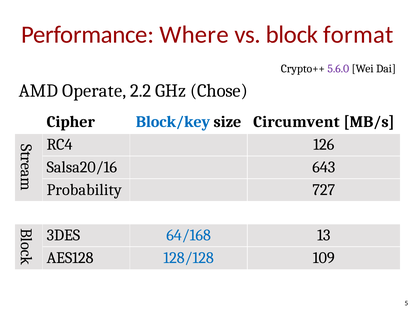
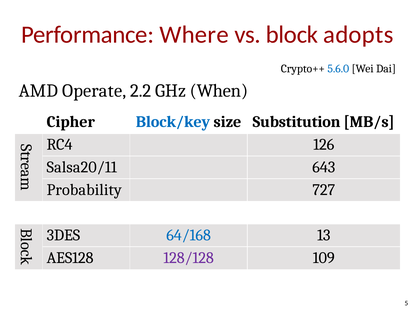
format: format -> adopts
5.6.0 colour: purple -> blue
Chose: Chose -> When
Circumvent: Circumvent -> Substitution
Salsa20/16: Salsa20/16 -> Salsa20/11
128/128 colour: blue -> purple
